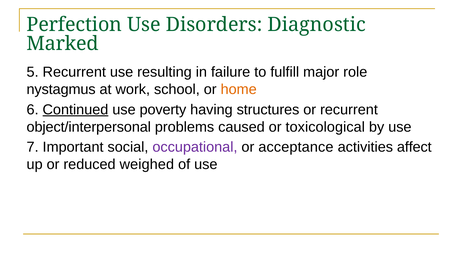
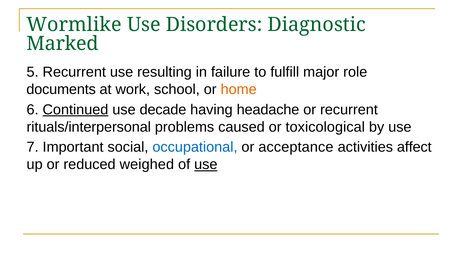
Perfection: Perfection -> Wormlike
nystagmus: nystagmus -> documents
poverty: poverty -> decade
structures: structures -> headache
object/interpersonal: object/interpersonal -> rituals/interpersonal
occupational colour: purple -> blue
use at (206, 164) underline: none -> present
